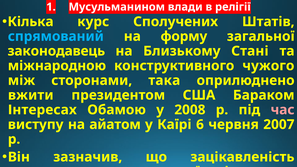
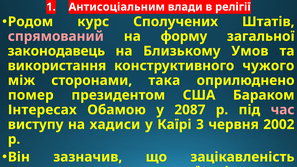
Мусульманином: Мусульманином -> Антисоціальним
Кілька: Кілька -> Родом
спрямований colour: light blue -> pink
Стані: Стані -> Умов
міжнародною: міжнародною -> використання
вжити: вжити -> помер
2008: 2008 -> 2087
айатом: айатом -> хадиси
6: 6 -> 3
2007: 2007 -> 2002
